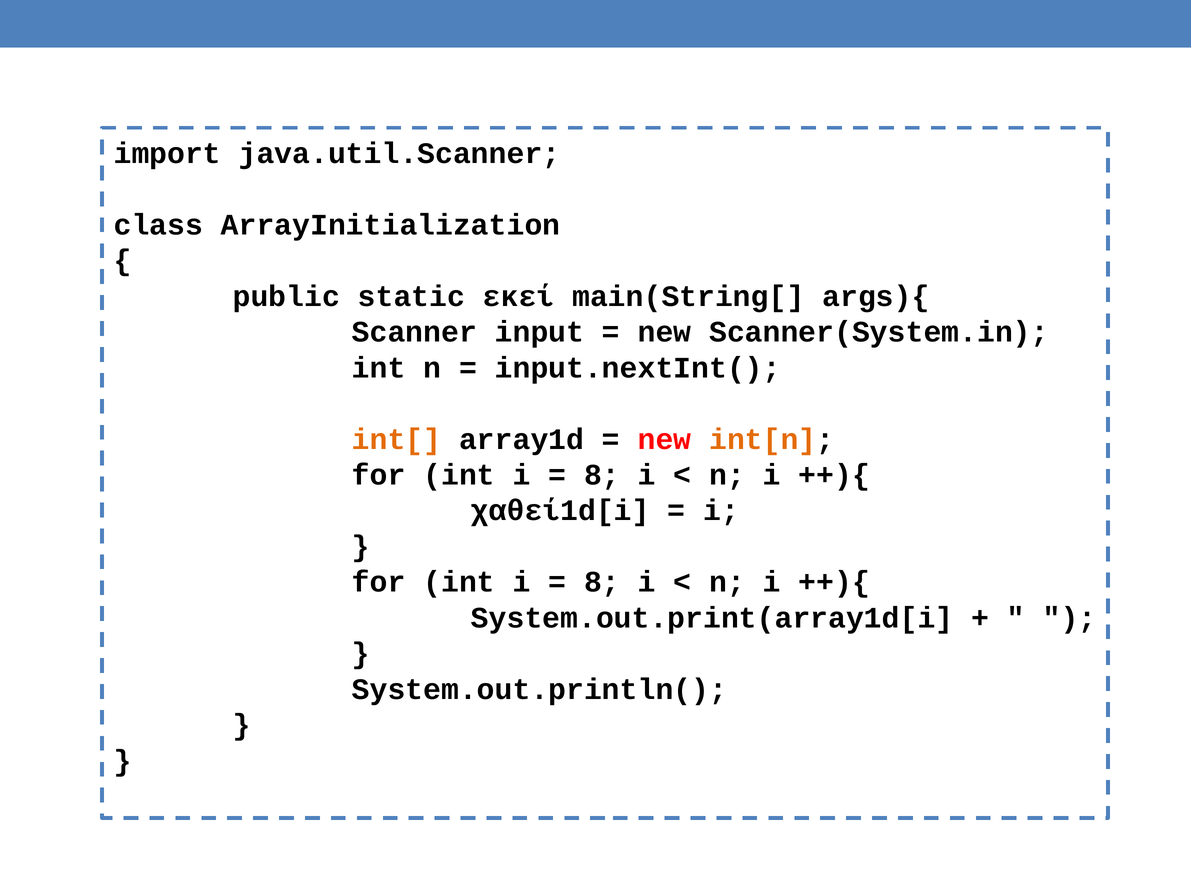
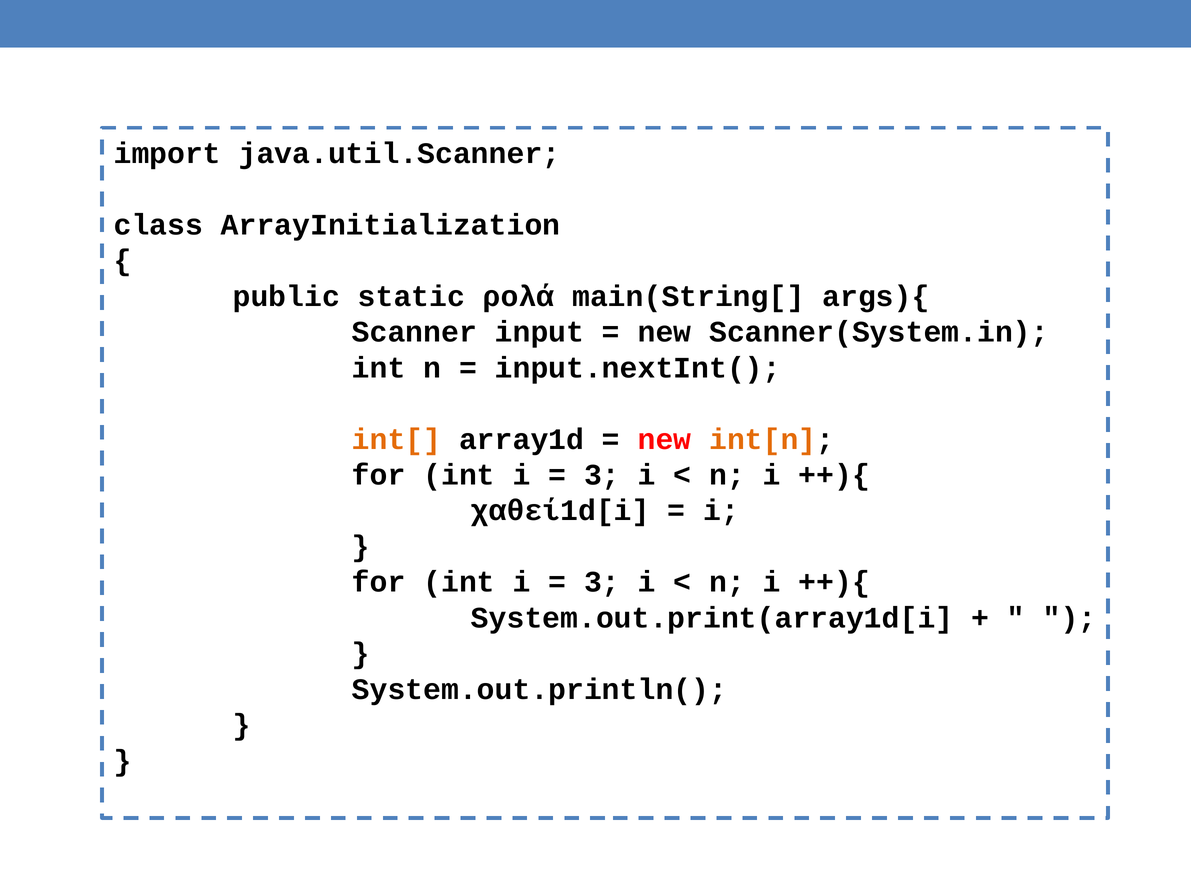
εκεί: εκεί -> ρολά
8 at (602, 475): 8 -> 3
8 at (602, 582): 8 -> 3
